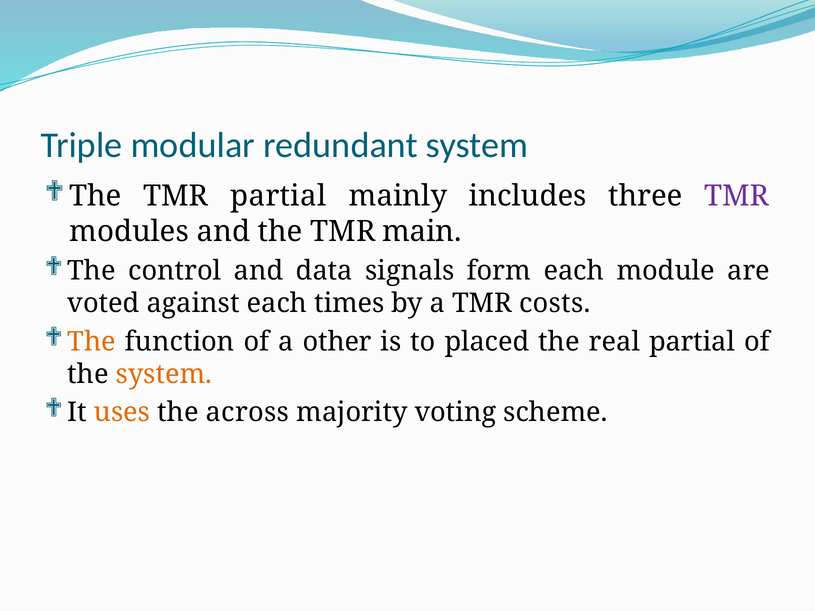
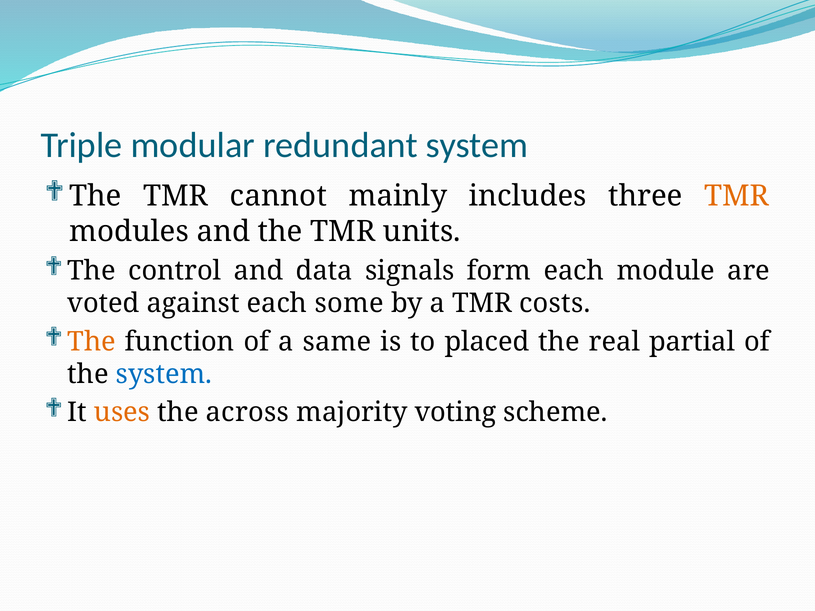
TMR partial: partial -> cannot
TMR at (737, 196) colour: purple -> orange
main: main -> units
times: times -> some
other: other -> same
system at (164, 374) colour: orange -> blue
